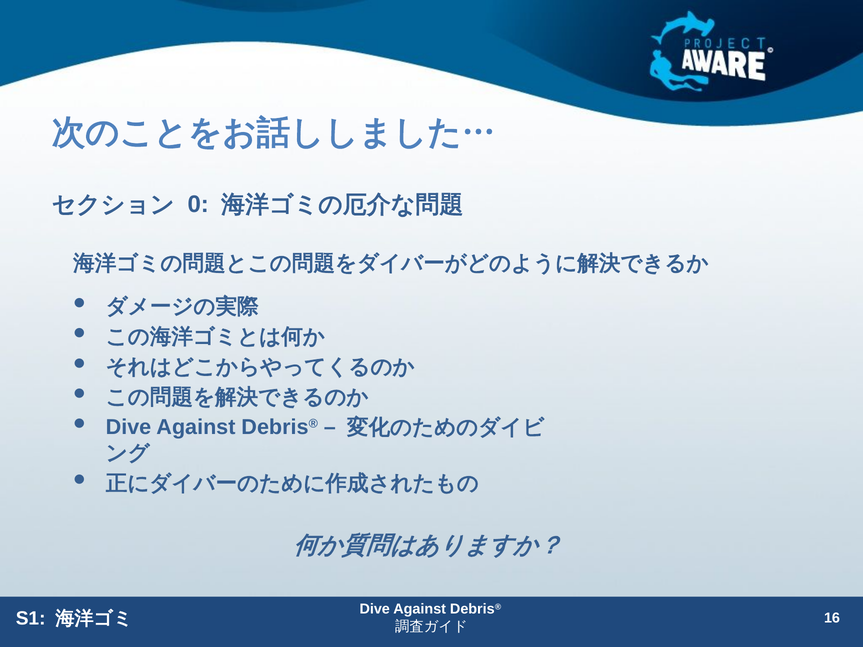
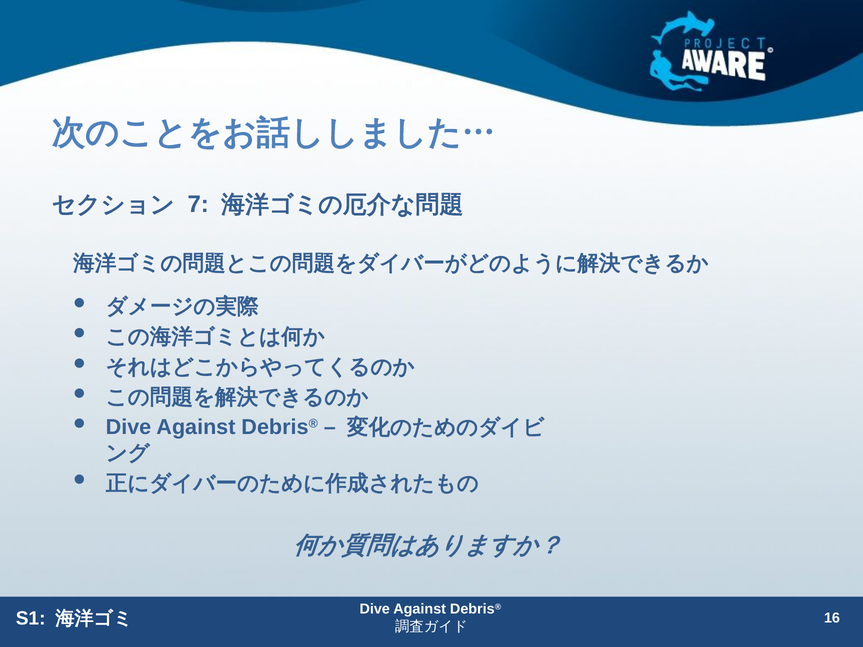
0: 0 -> 7
